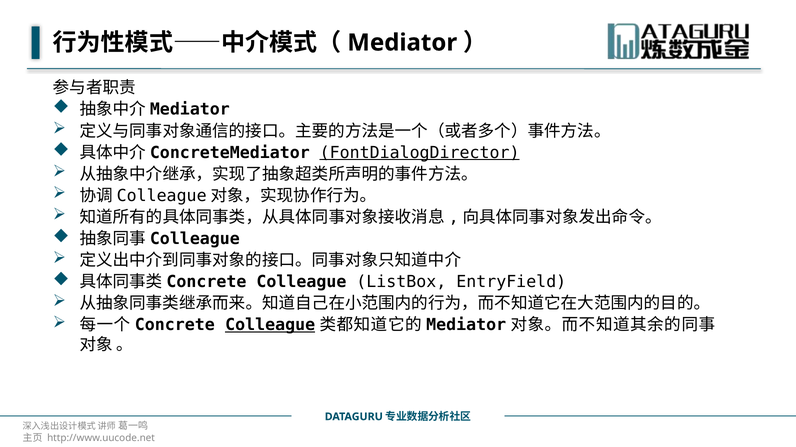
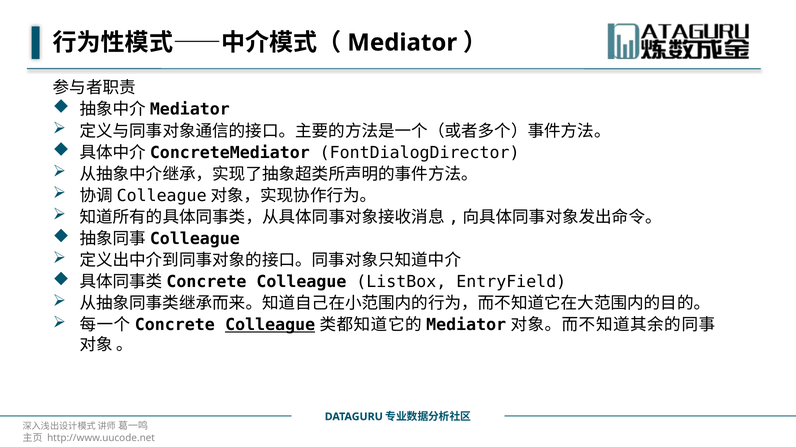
FontDialogDirector underline: present -> none
